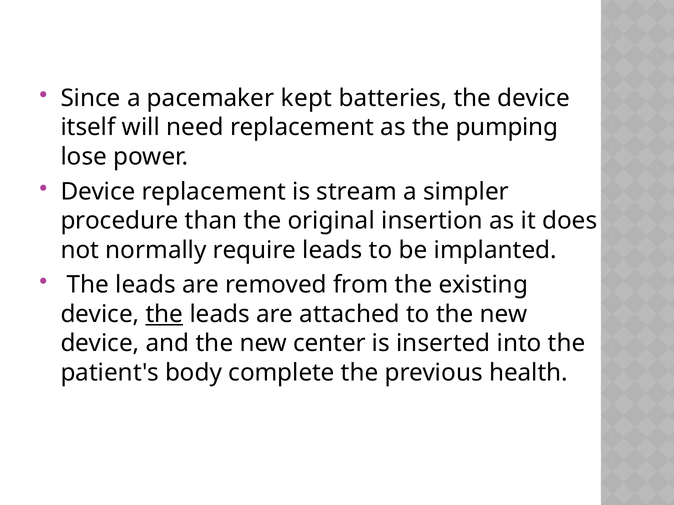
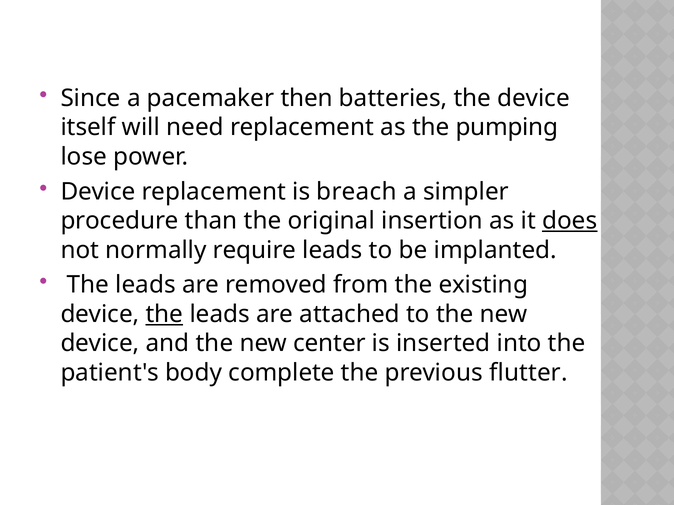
kept: kept -> then
stream: stream -> breach
does underline: none -> present
health: health -> flutter
